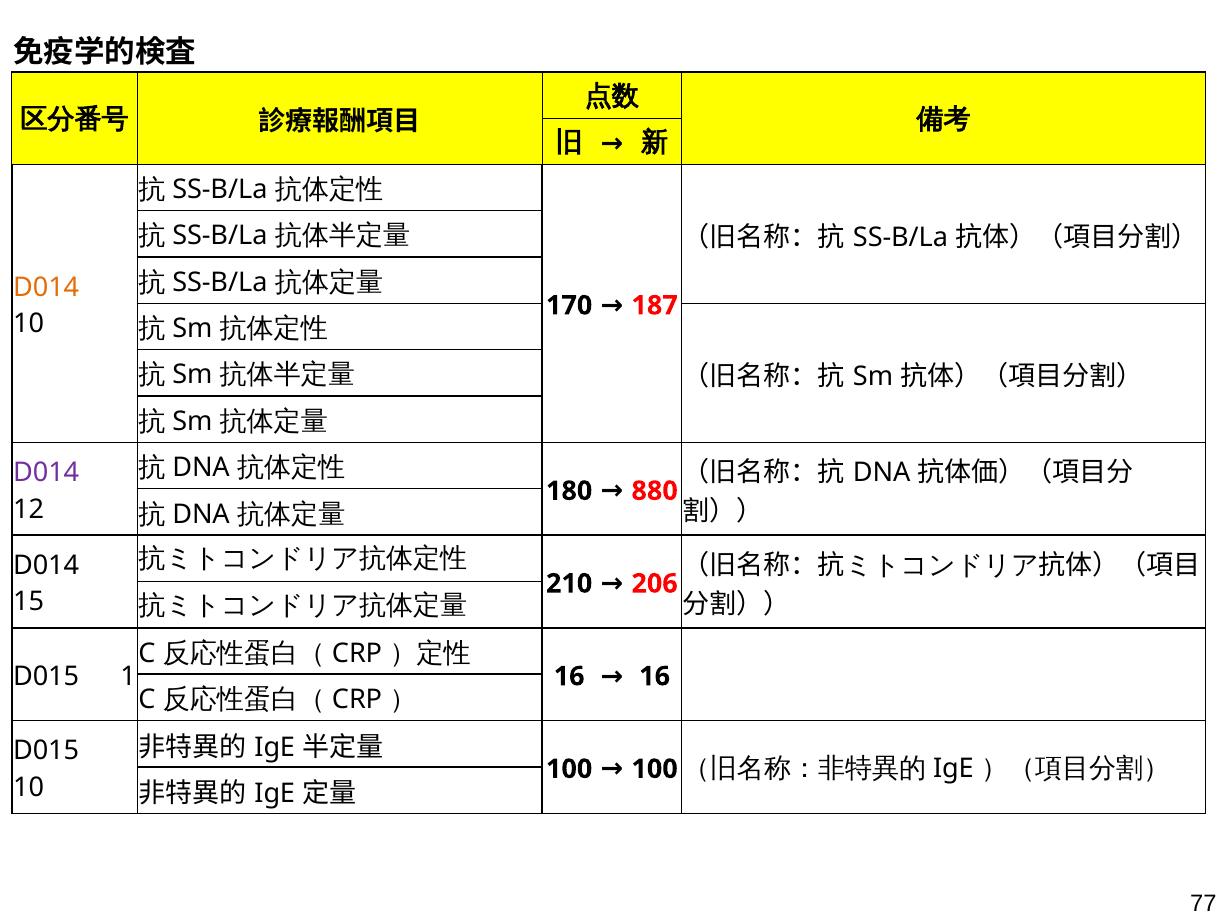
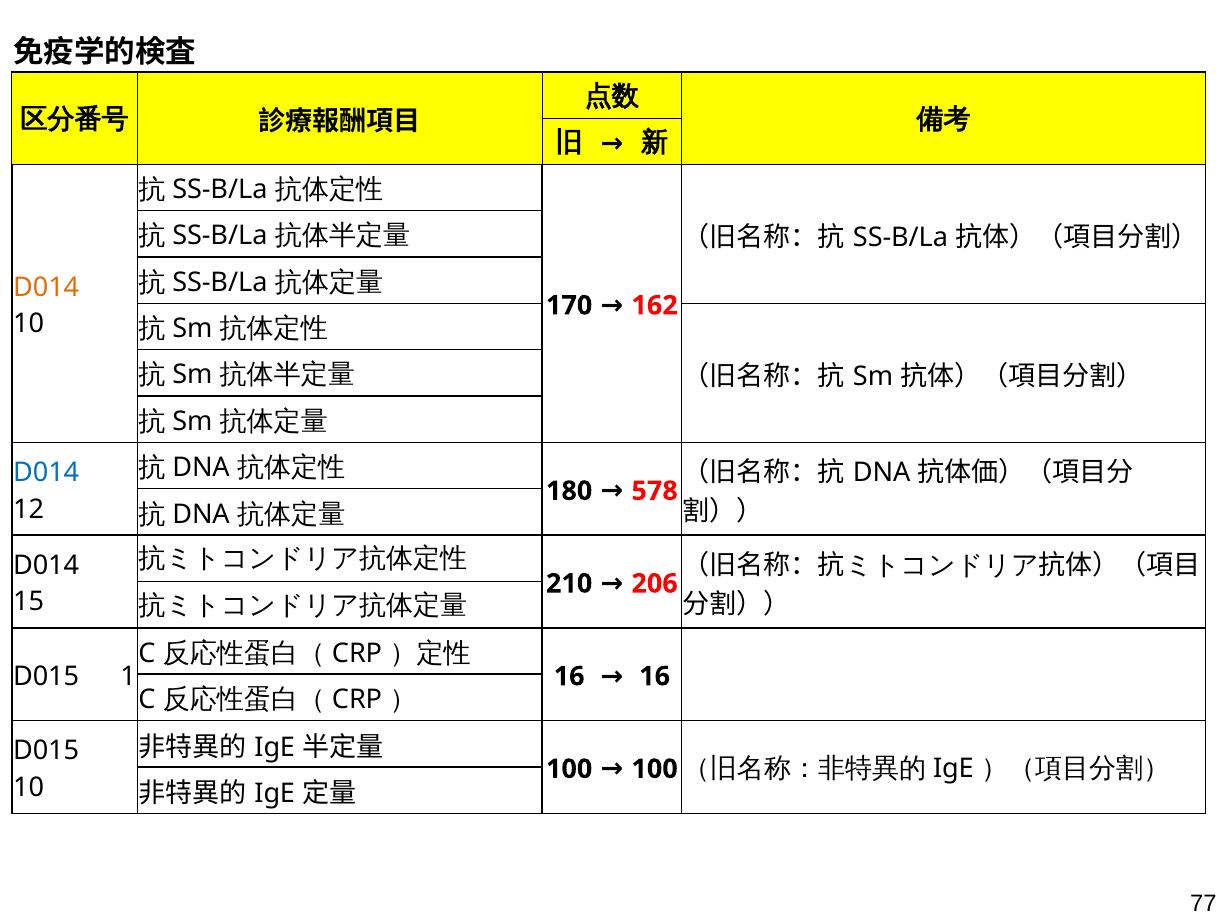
187: 187 -> 162
D014 at (46, 473) colour: purple -> blue
880: 880 -> 578
